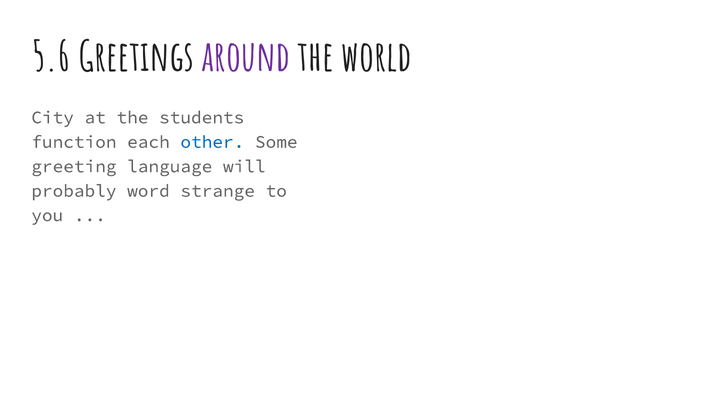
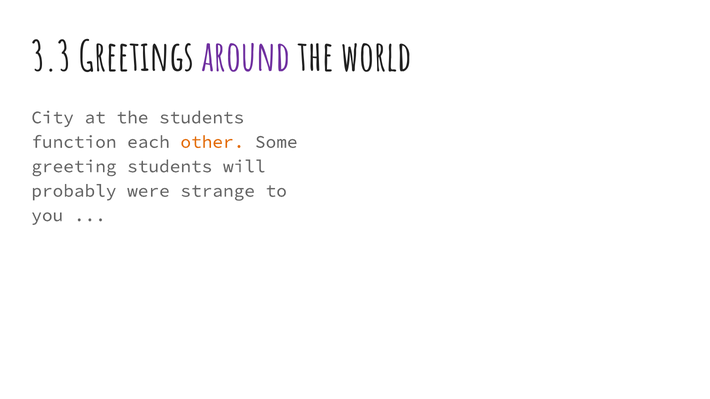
5.6: 5.6 -> 3.3
other colour: blue -> orange
greeting language: language -> students
word: word -> were
